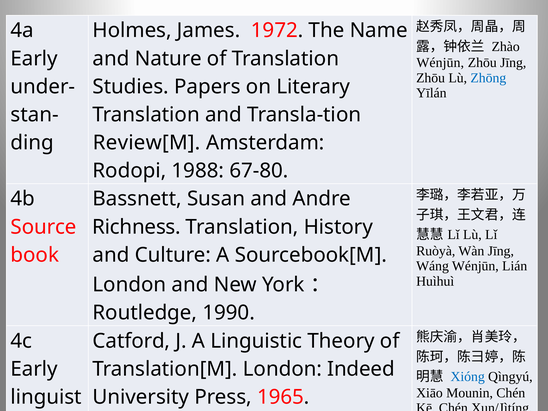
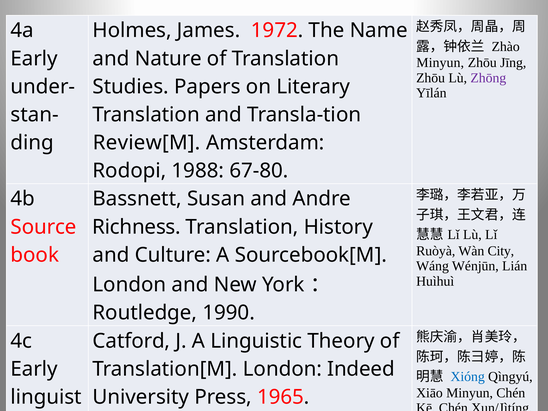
Wénjūn at (440, 63): Wénjūn -> Minyun
Zhōng colour: blue -> purple
Wàn Jīng: Jīng -> City
Xiāo Mounin: Mounin -> Minyun
